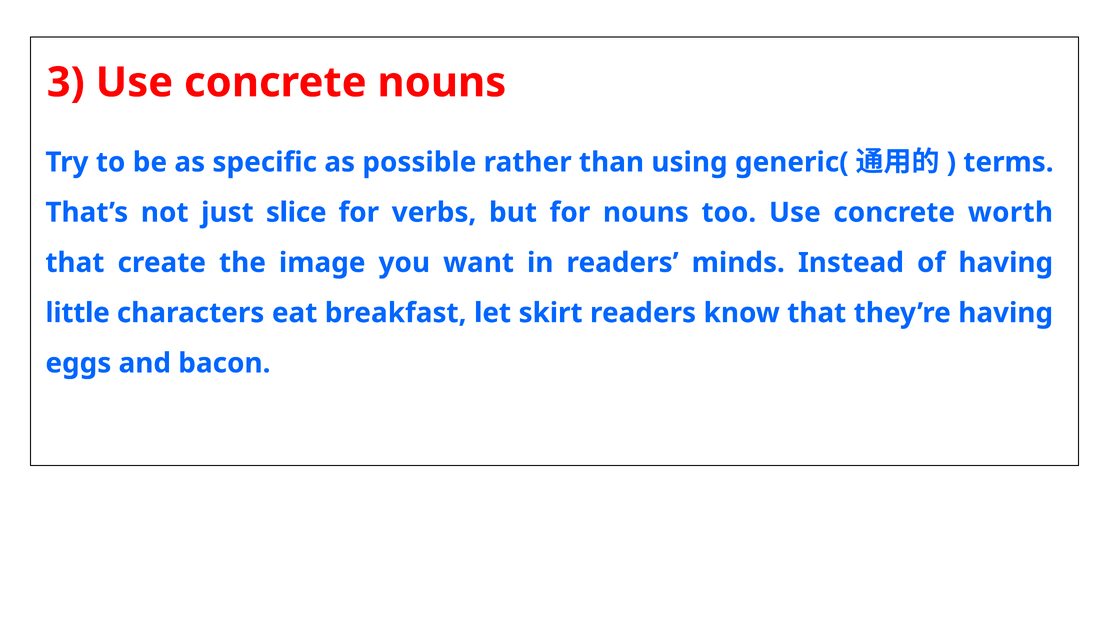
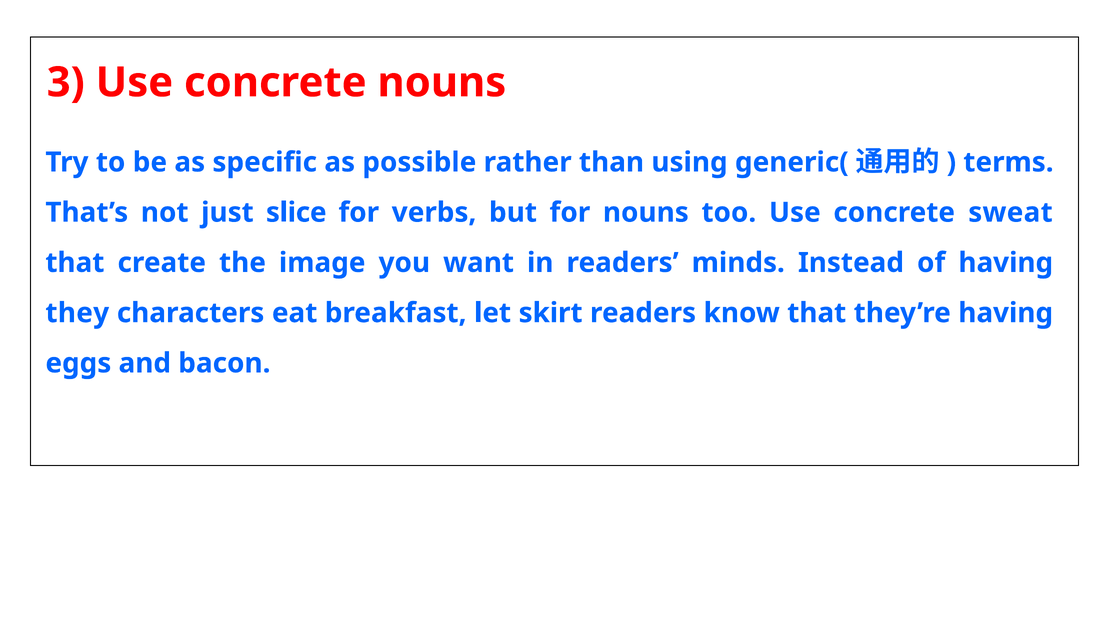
worth: worth -> sweat
little: little -> they
